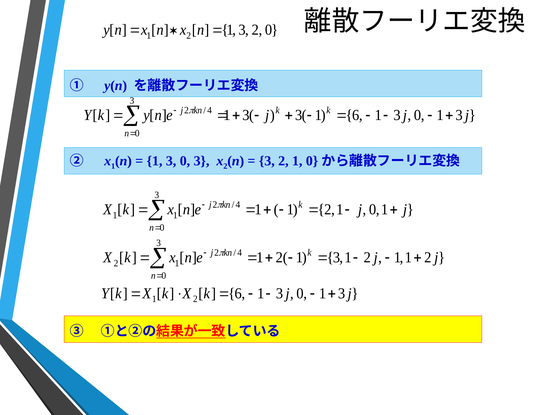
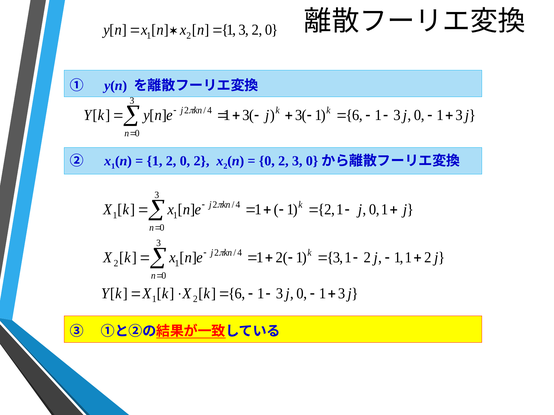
3 at (171, 161): 3 -> 2
3 at (202, 161): 3 -> 2
3 at (267, 161): 3 -> 0
1 at (297, 161): 1 -> 3
